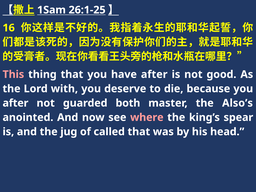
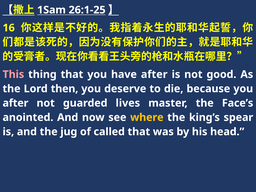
with: with -> then
both: both -> lives
Also’s: Also’s -> Face’s
where colour: pink -> yellow
